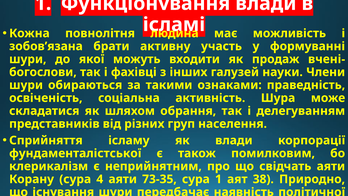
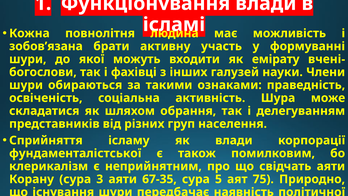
продаж: продаж -> емірату
4: 4 -> 3
73-35: 73-35 -> 67-35
сура 1: 1 -> 5
38: 38 -> 75
